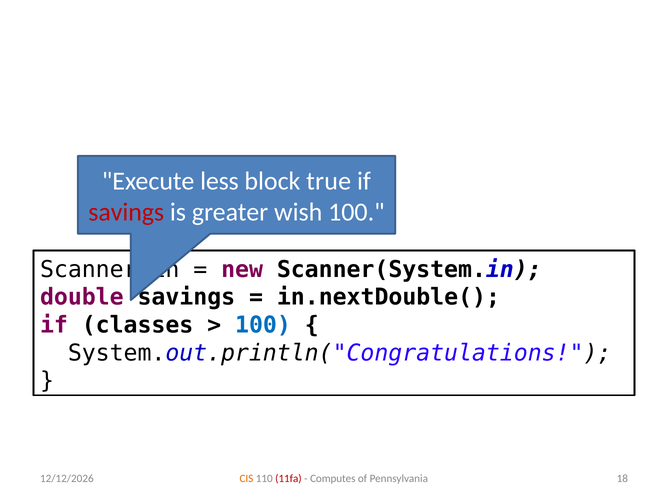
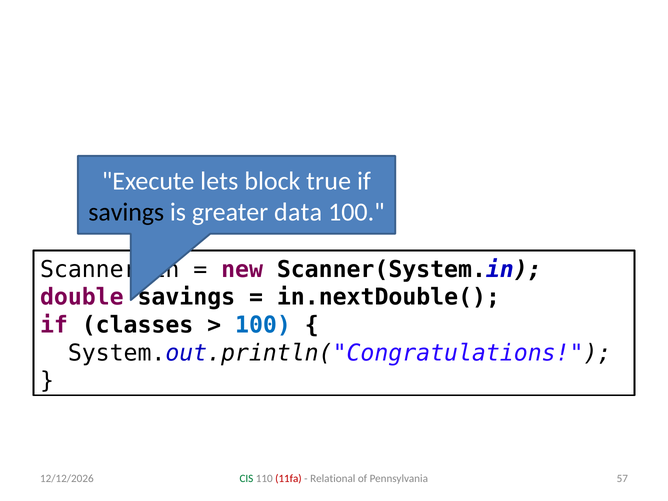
less: less -> lets
savings at (126, 212) colour: red -> black
wish: wish -> data
CIS colour: orange -> green
Computes: Computes -> Relational
18: 18 -> 57
